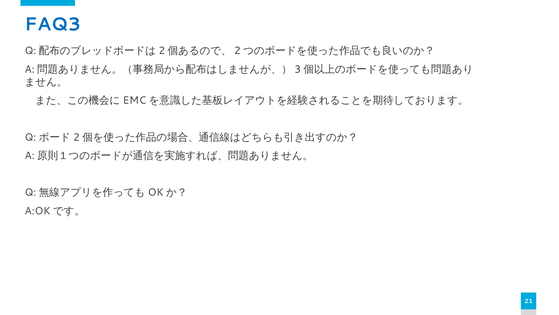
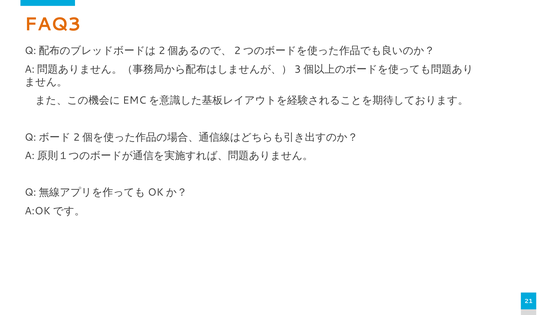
FAQ3 colour: blue -> orange
